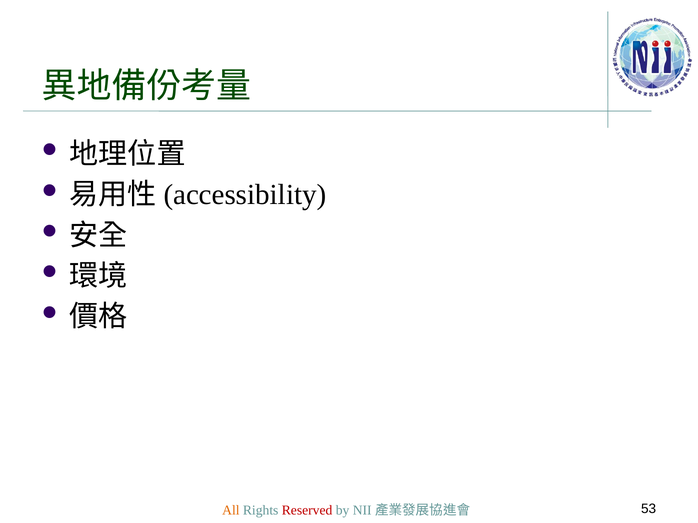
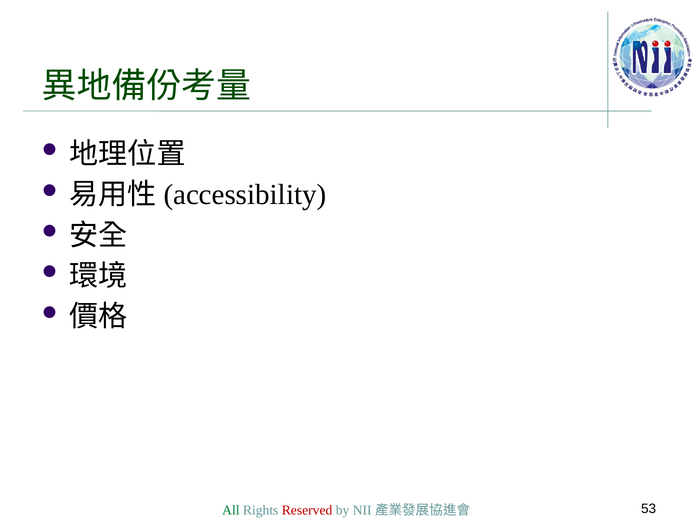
All colour: orange -> green
